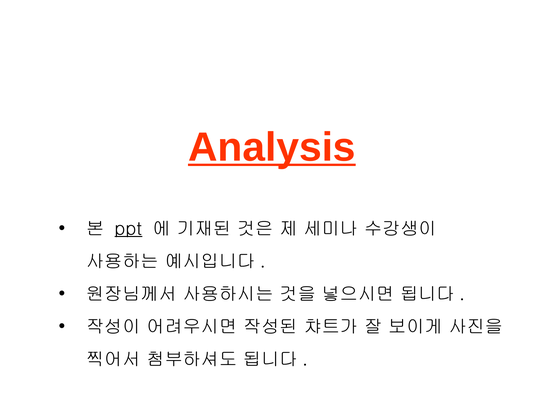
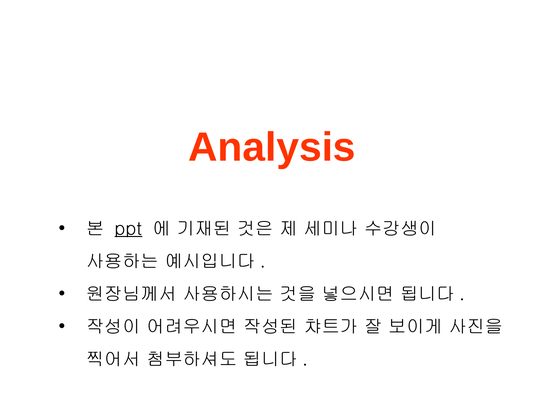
Analysis underline: present -> none
